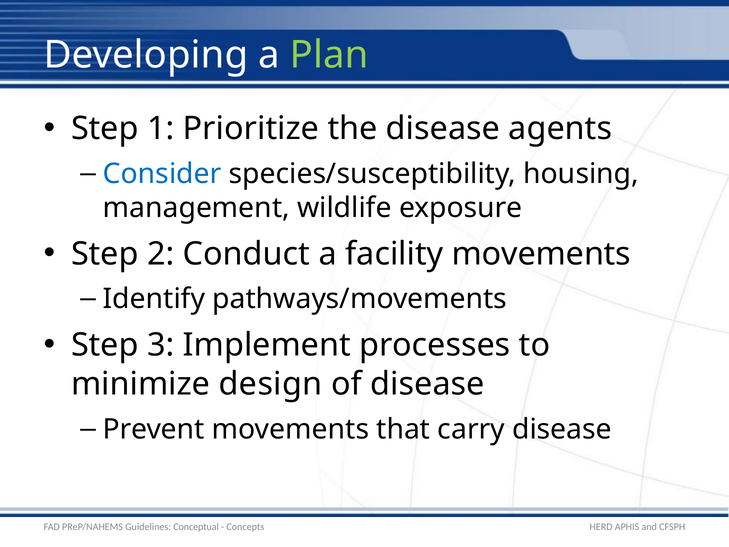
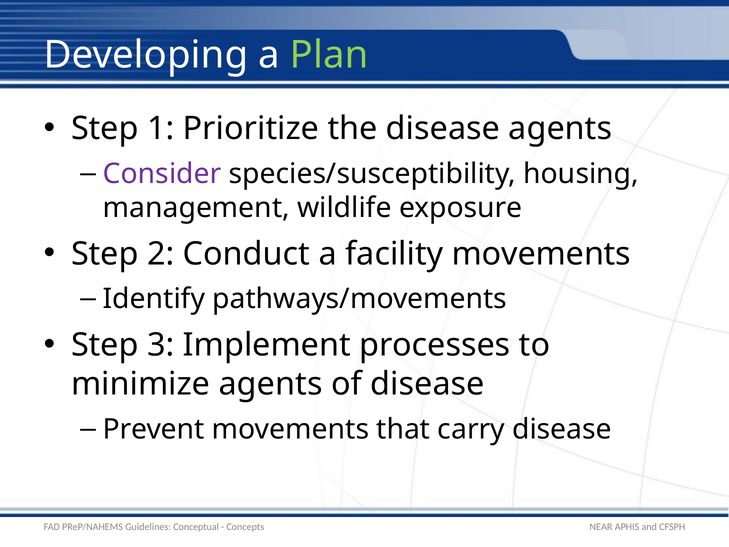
Consider colour: blue -> purple
minimize design: design -> agents
HERD: HERD -> NEAR
